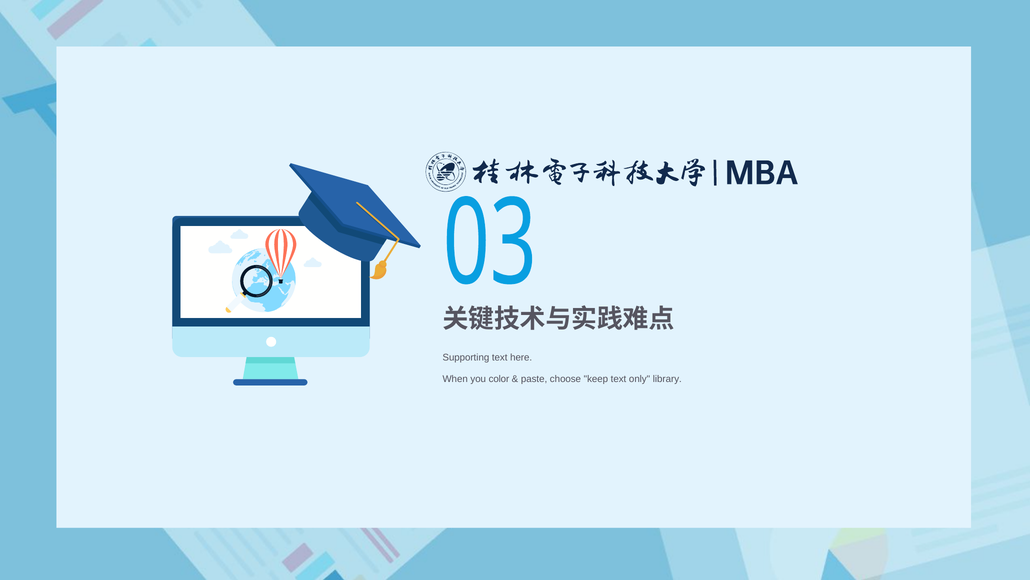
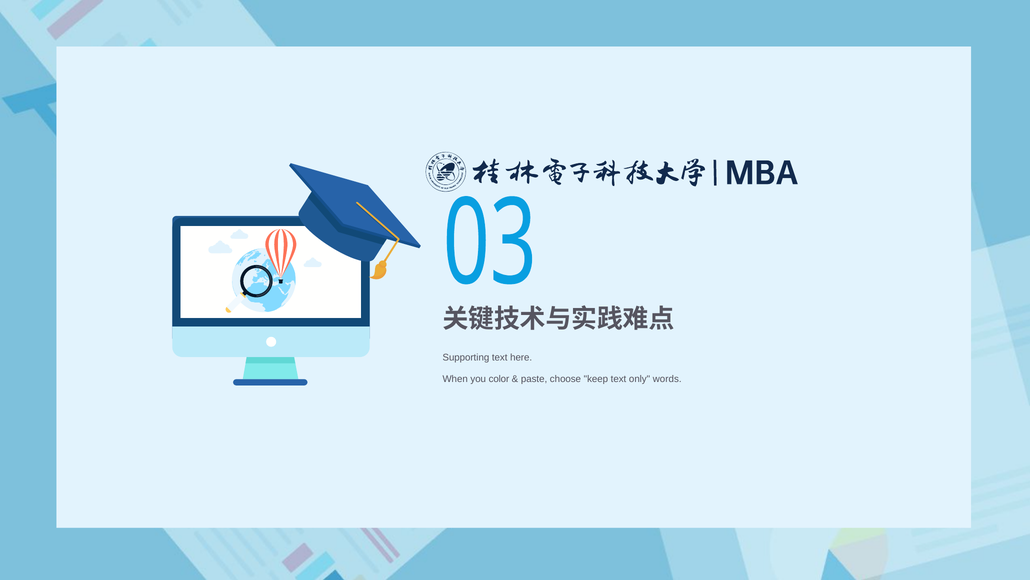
library: library -> words
